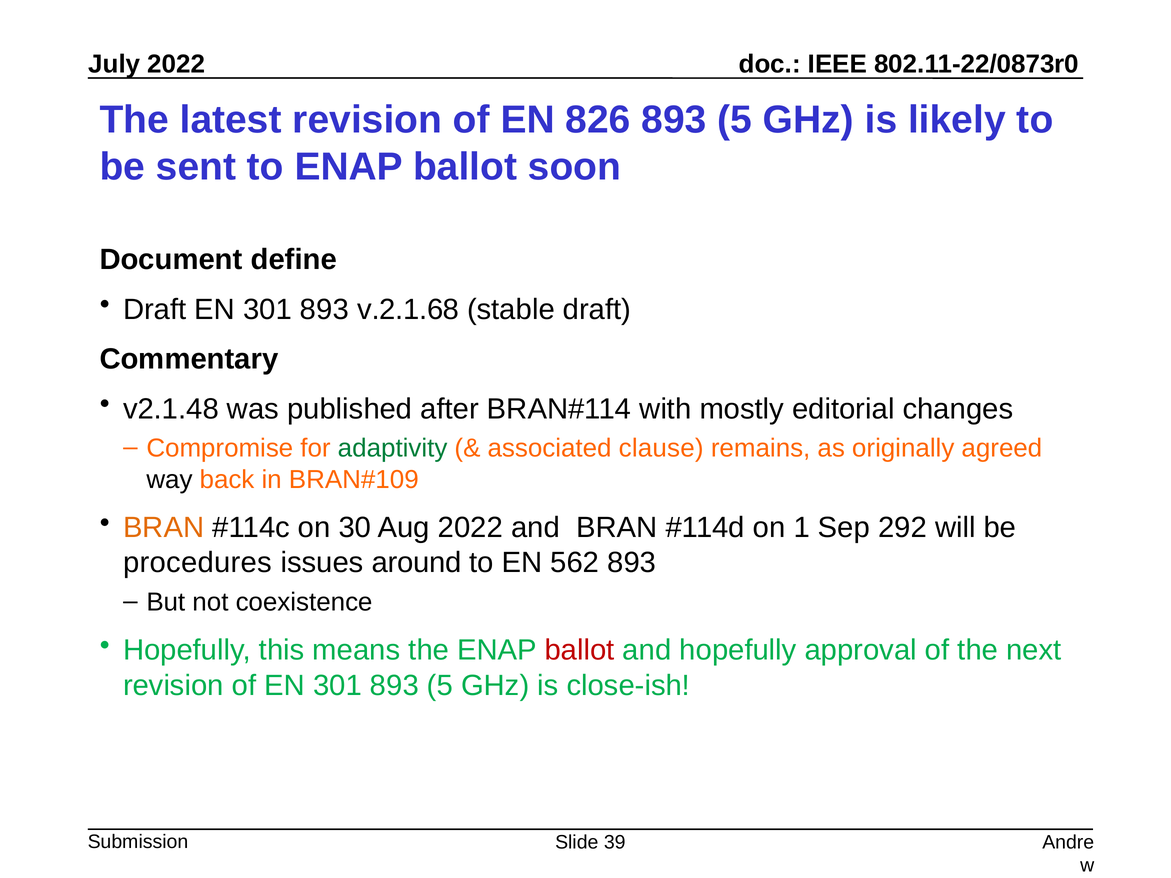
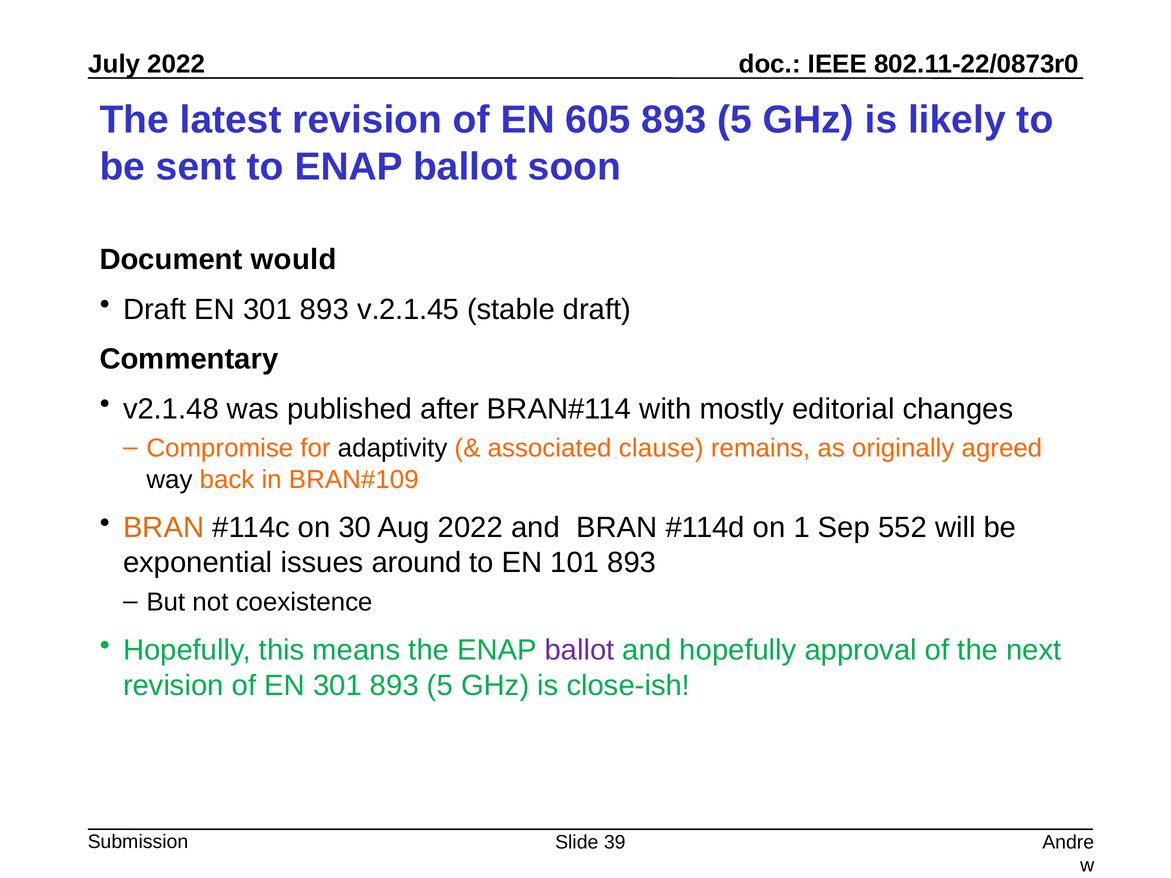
826: 826 -> 605
define: define -> would
v.2.1.68: v.2.1.68 -> v.2.1.45
adaptivity colour: green -> black
292: 292 -> 552
procedures: procedures -> exponential
562: 562 -> 101
ballot at (579, 650) colour: red -> purple
